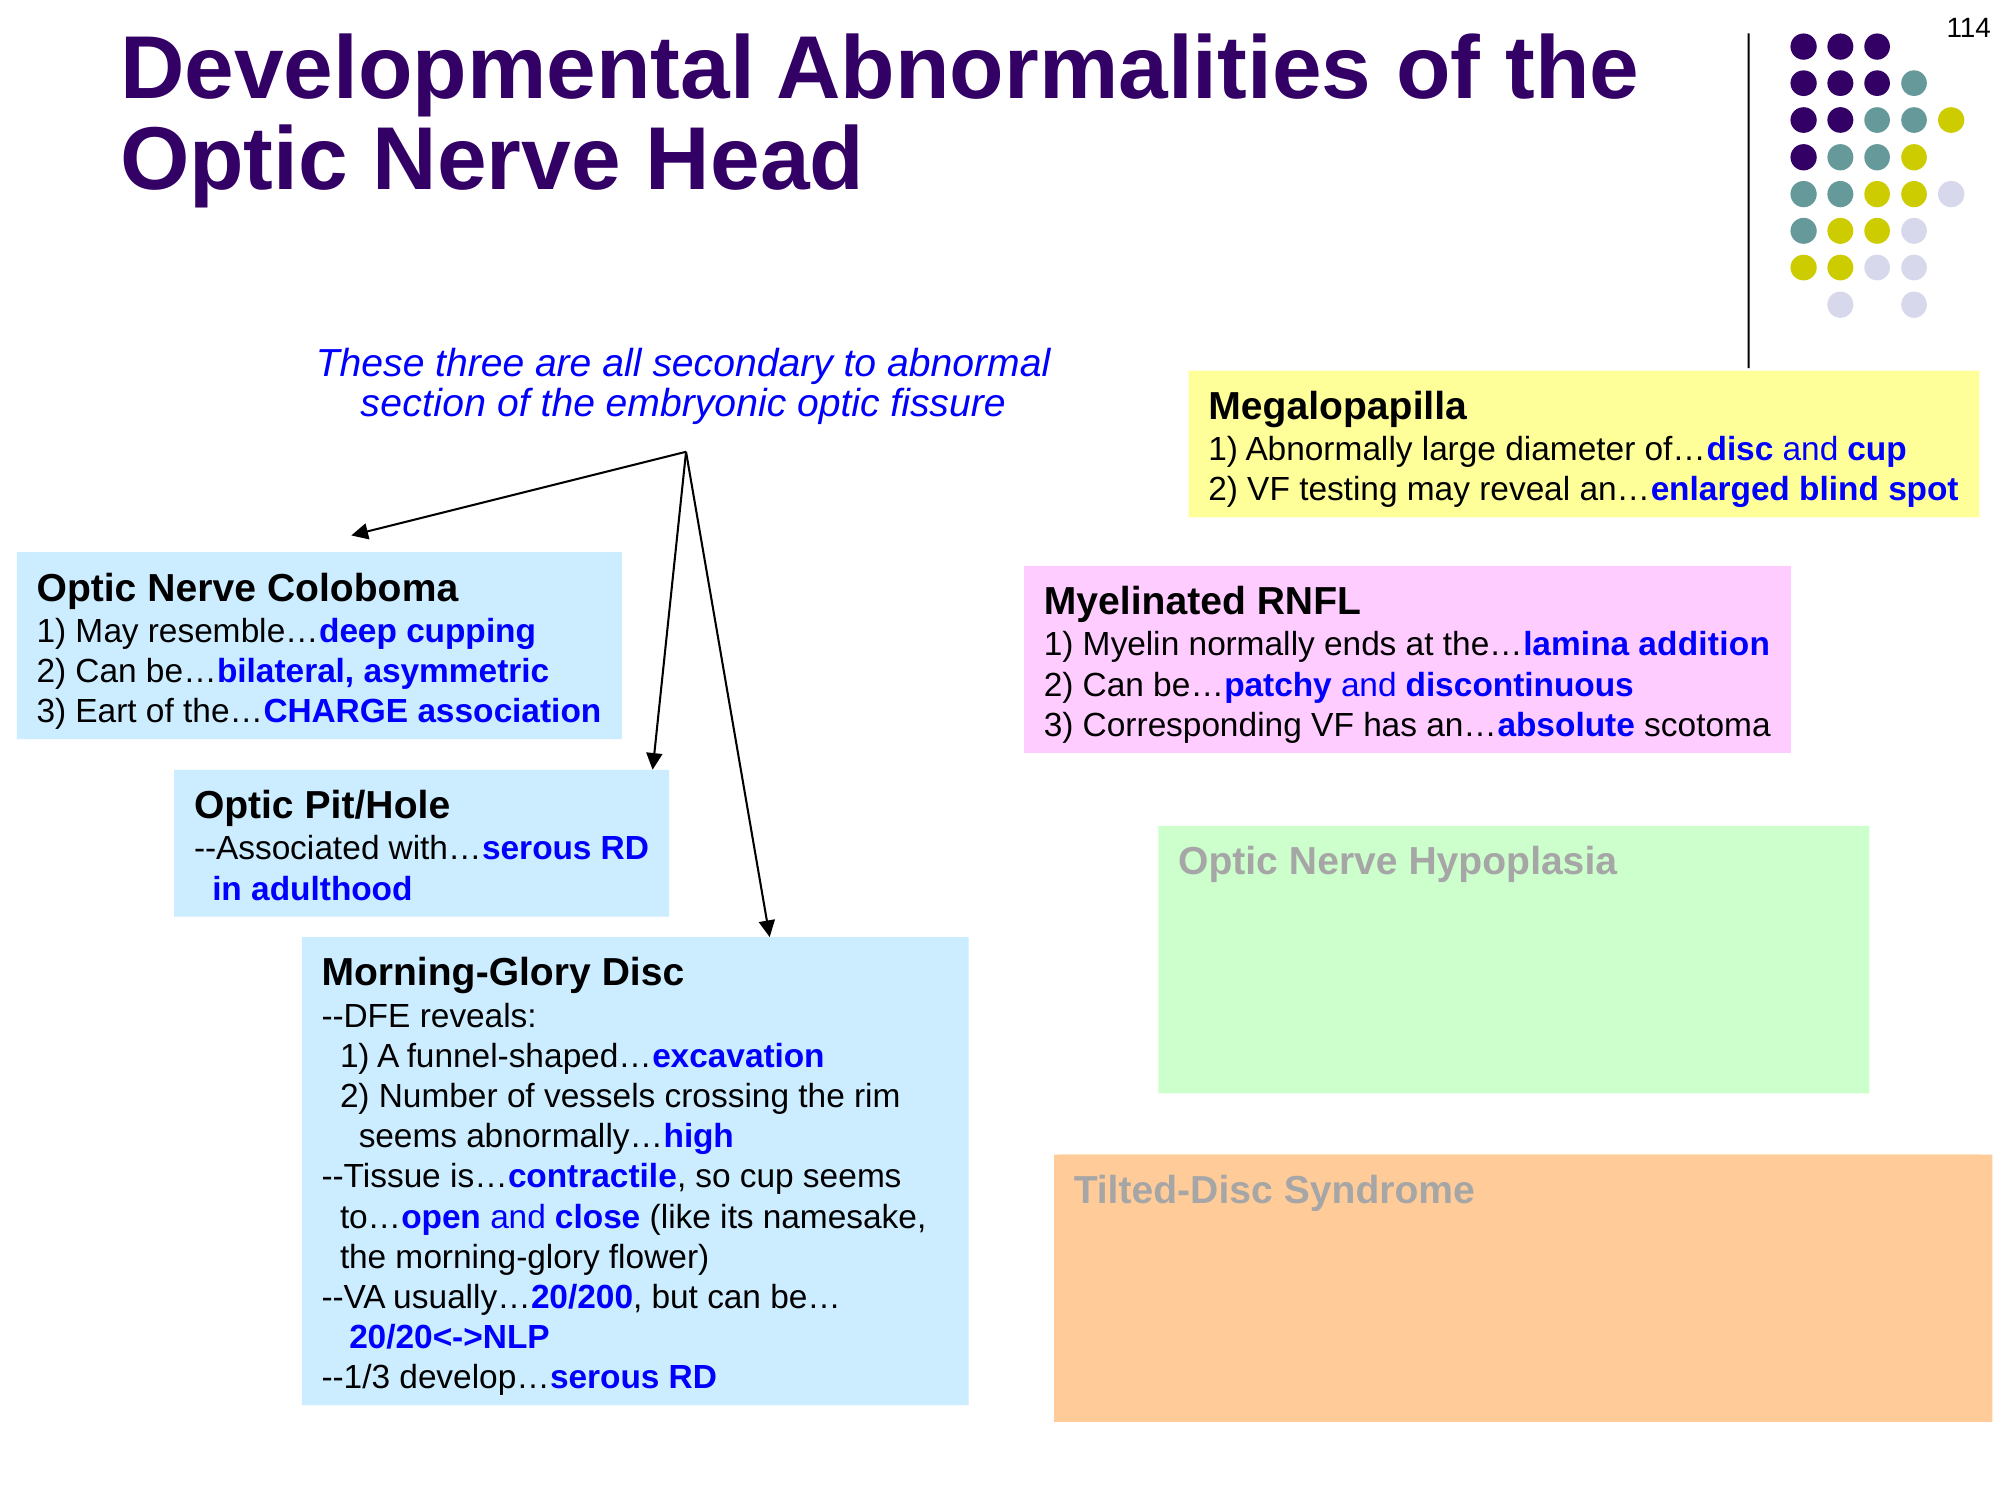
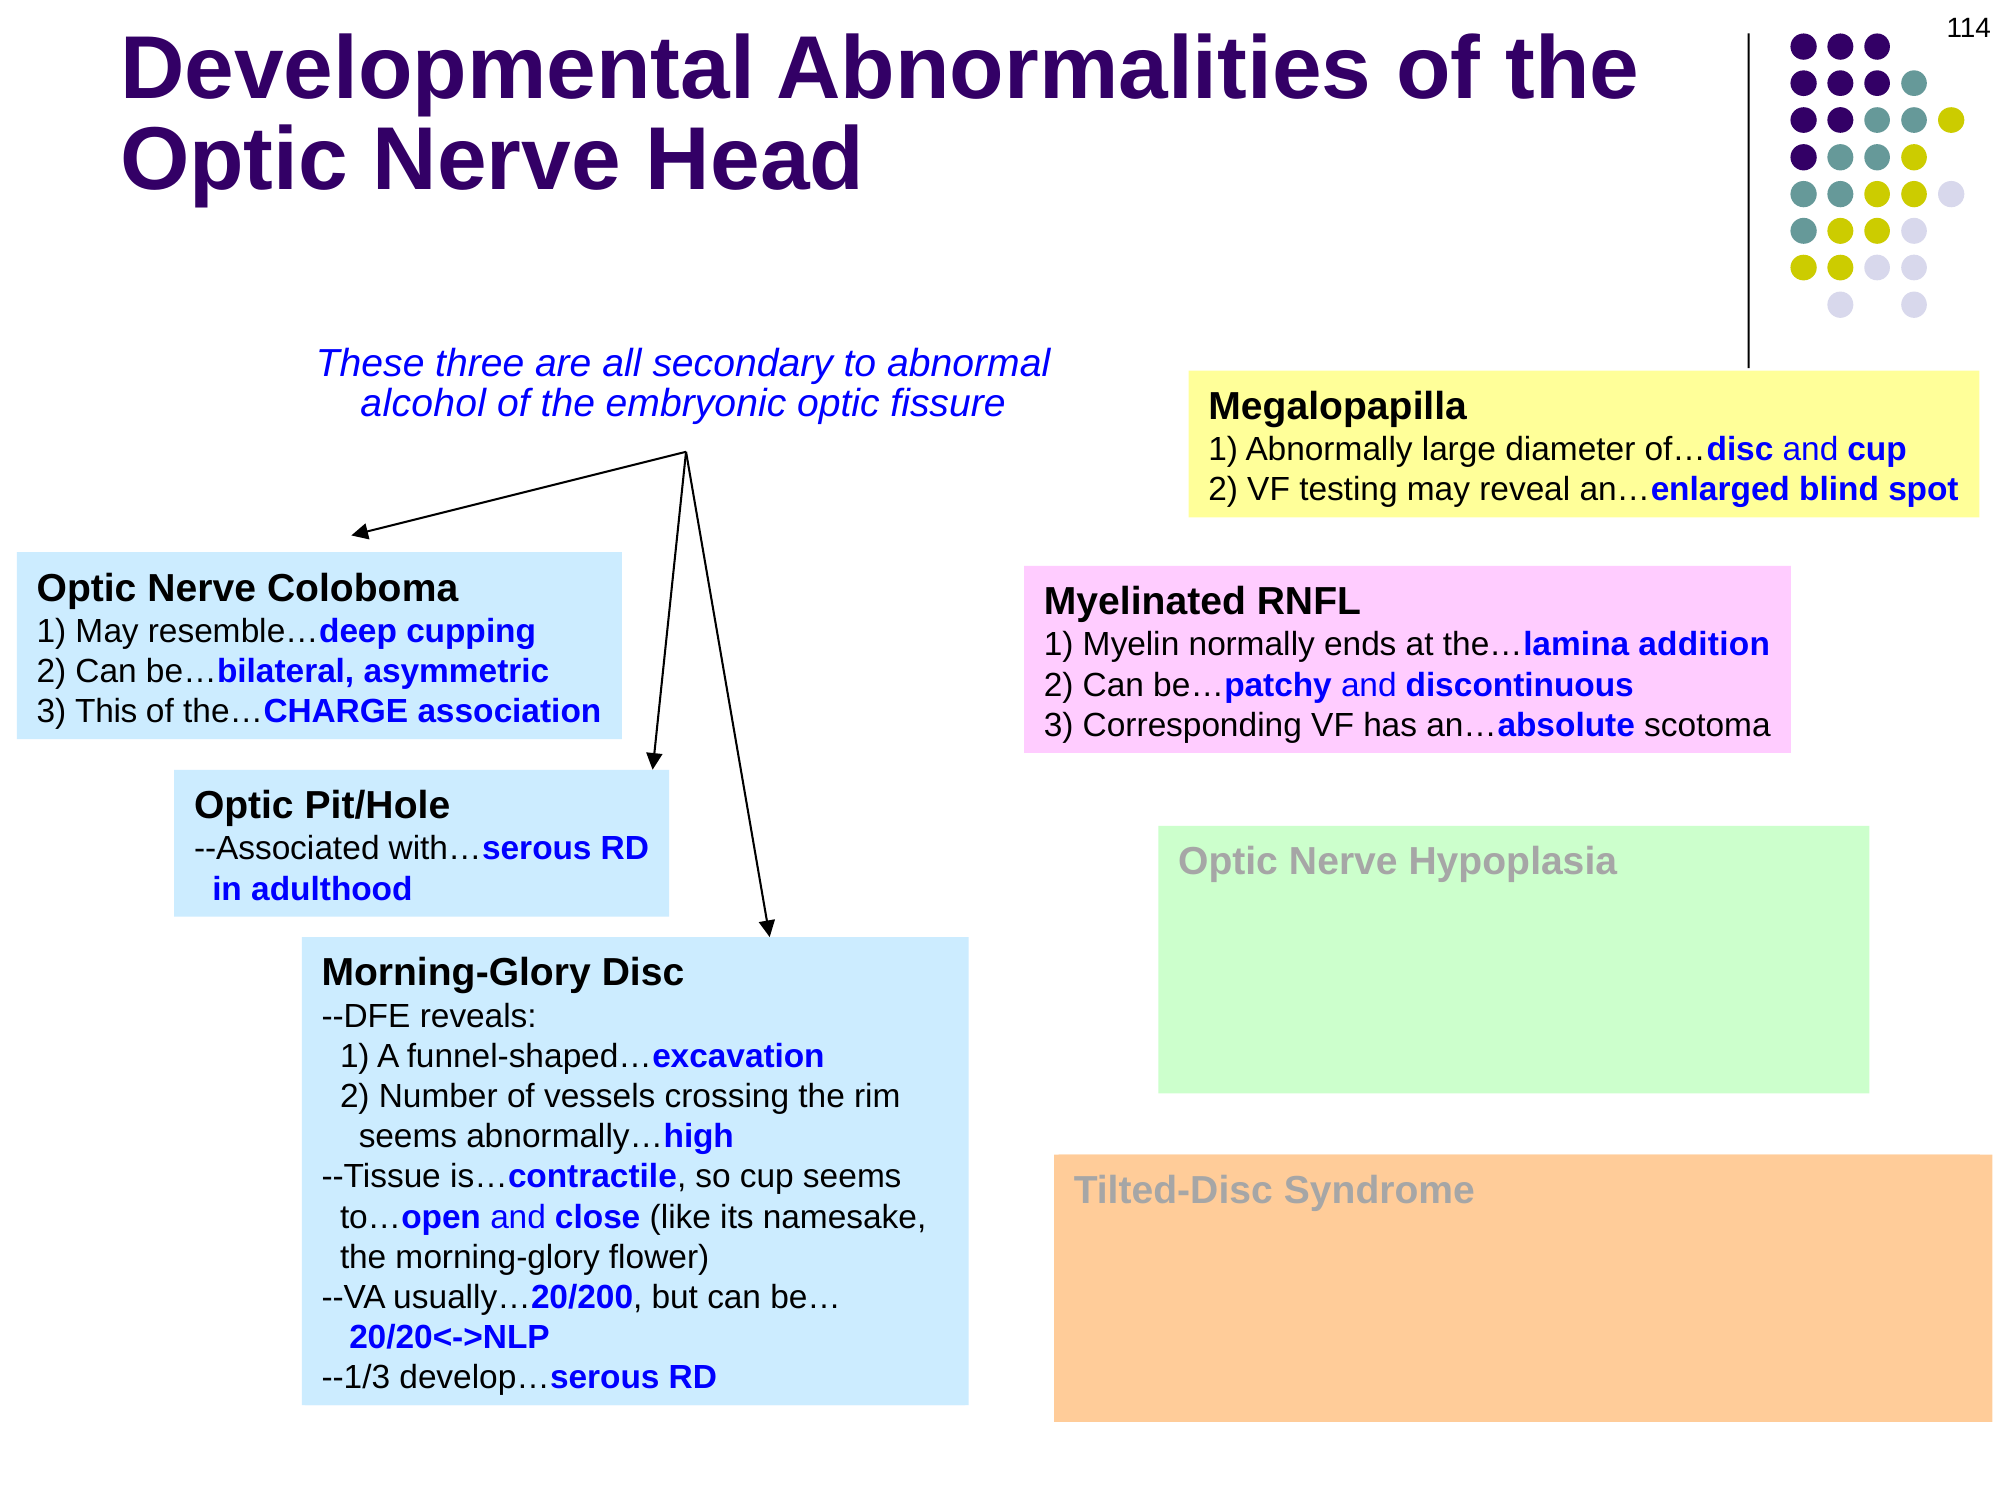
section: section -> alcohol
3 Eart: Eart -> This
